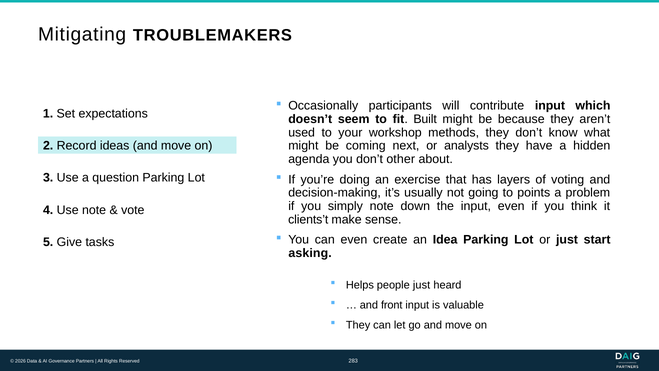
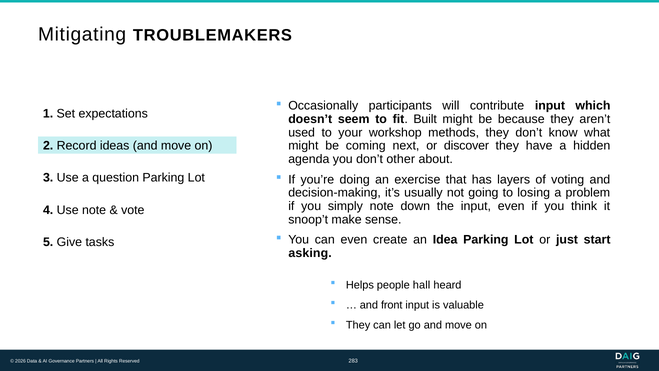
analysts: analysts -> discover
points: points -> losing
clients’t: clients’t -> snoop’t
people just: just -> hall
